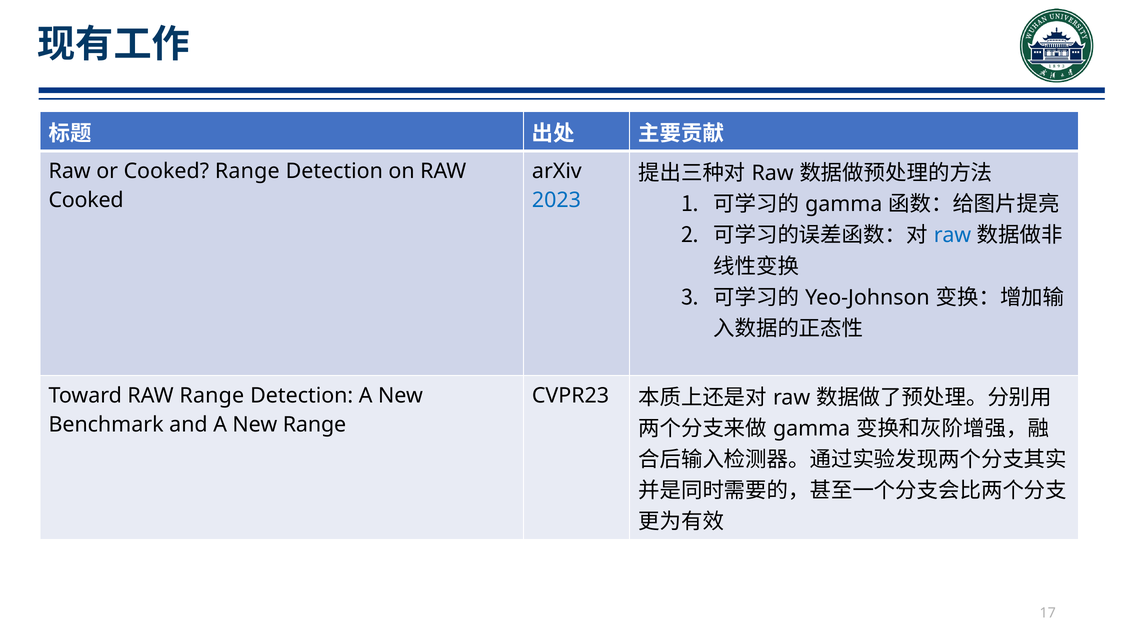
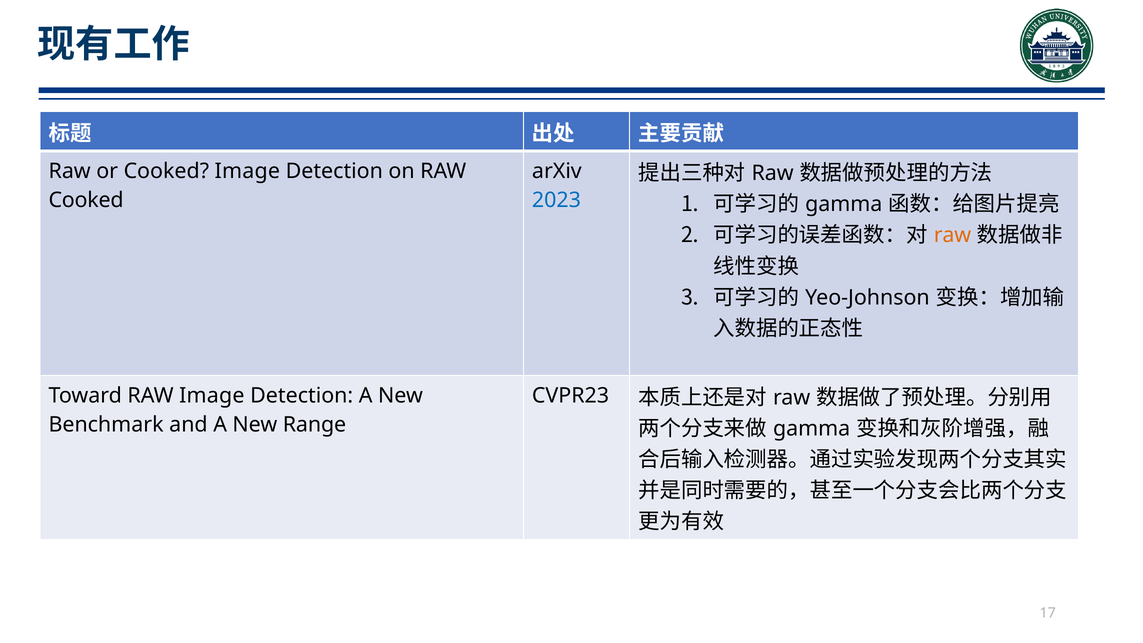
Cooked Range: Range -> Image
raw at (952, 235) colour: blue -> orange
RAW Range: Range -> Image
